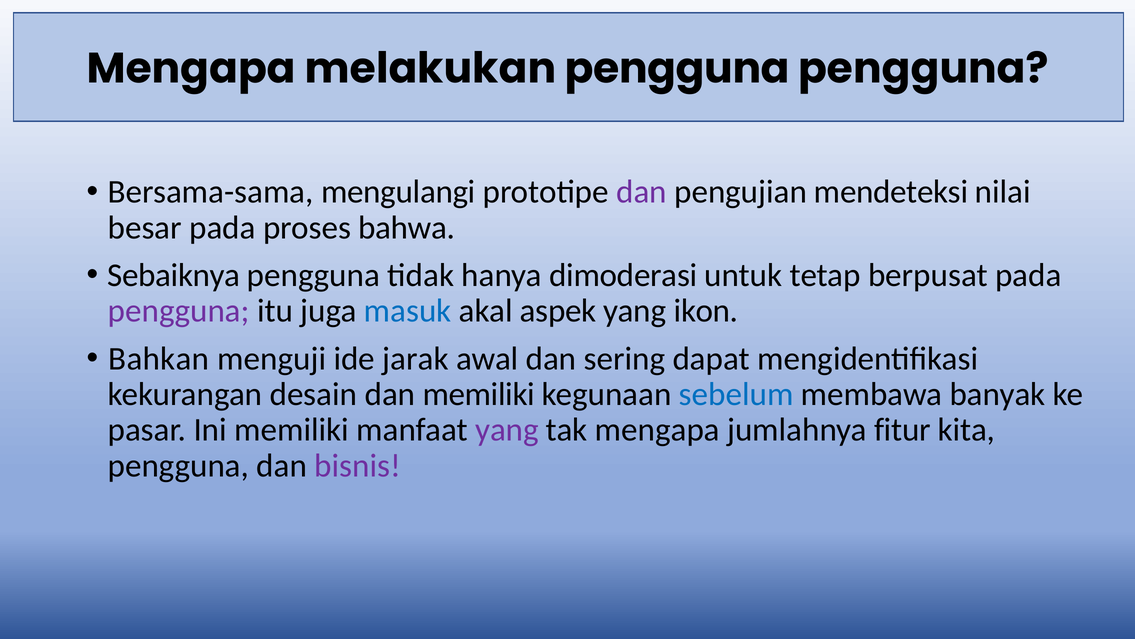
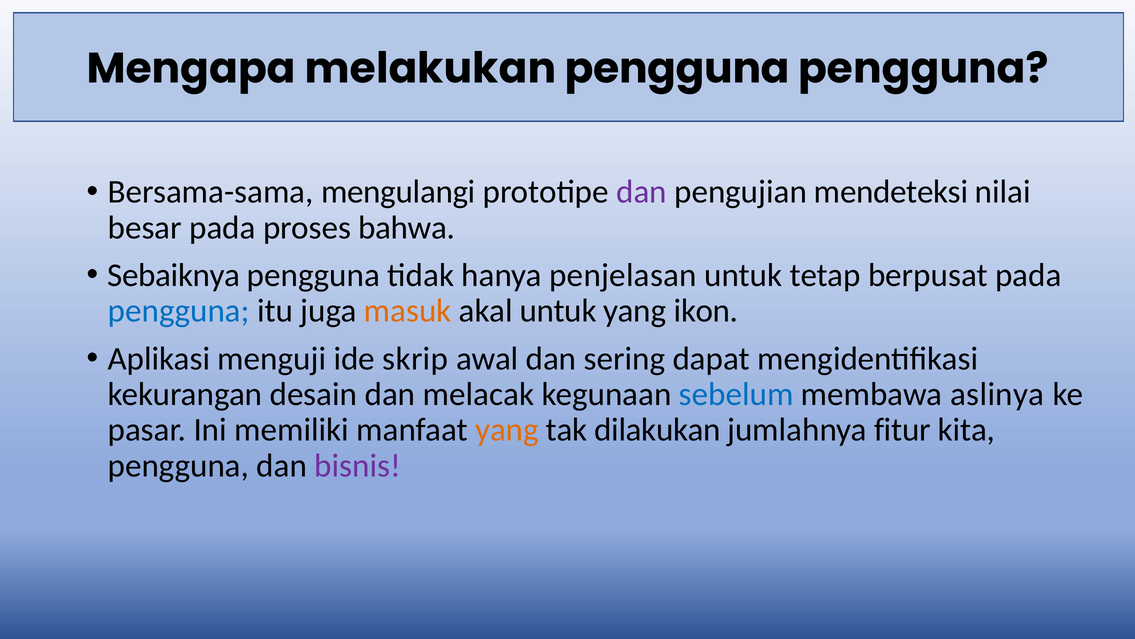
dimoderasi: dimoderasi -> penjelasan
pengguna at (179, 311) colour: purple -> blue
masuk colour: blue -> orange
akal aspek: aspek -> untuk
Bahkan: Bahkan -> Aplikasi
jarak: jarak -> skrip
dan memiliki: memiliki -> melacak
banyak: banyak -> aslinya
yang at (507, 430) colour: purple -> orange
tak mengapa: mengapa -> dilakukan
